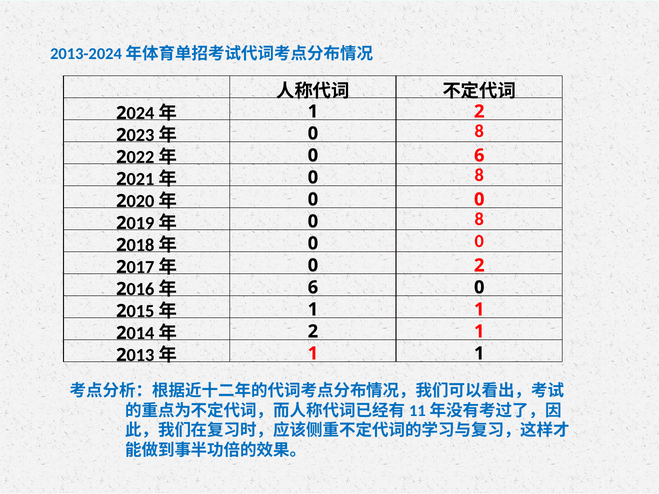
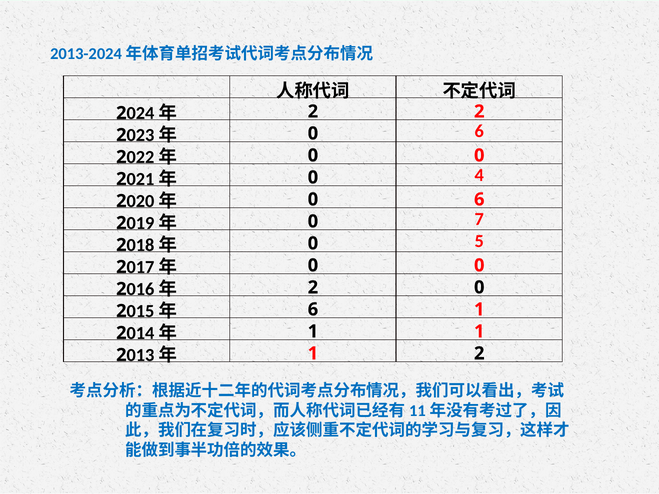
1 at (313, 112): 1 -> 2
8 at (479, 131): 8 -> 6
6 at (479, 156): 6 -> 0
8 at (479, 175): 8 -> 4
0 at (479, 200): 0 -> 6
8 at (479, 219): 8 -> 7
0 at (479, 241): 0 -> 5
2 at (479, 266): 2 -> 0
6 at (313, 288): 6 -> 2
1 at (313, 310): 1 -> 6
2 at (313, 332): 2 -> 1
1 at (479, 354): 1 -> 2
